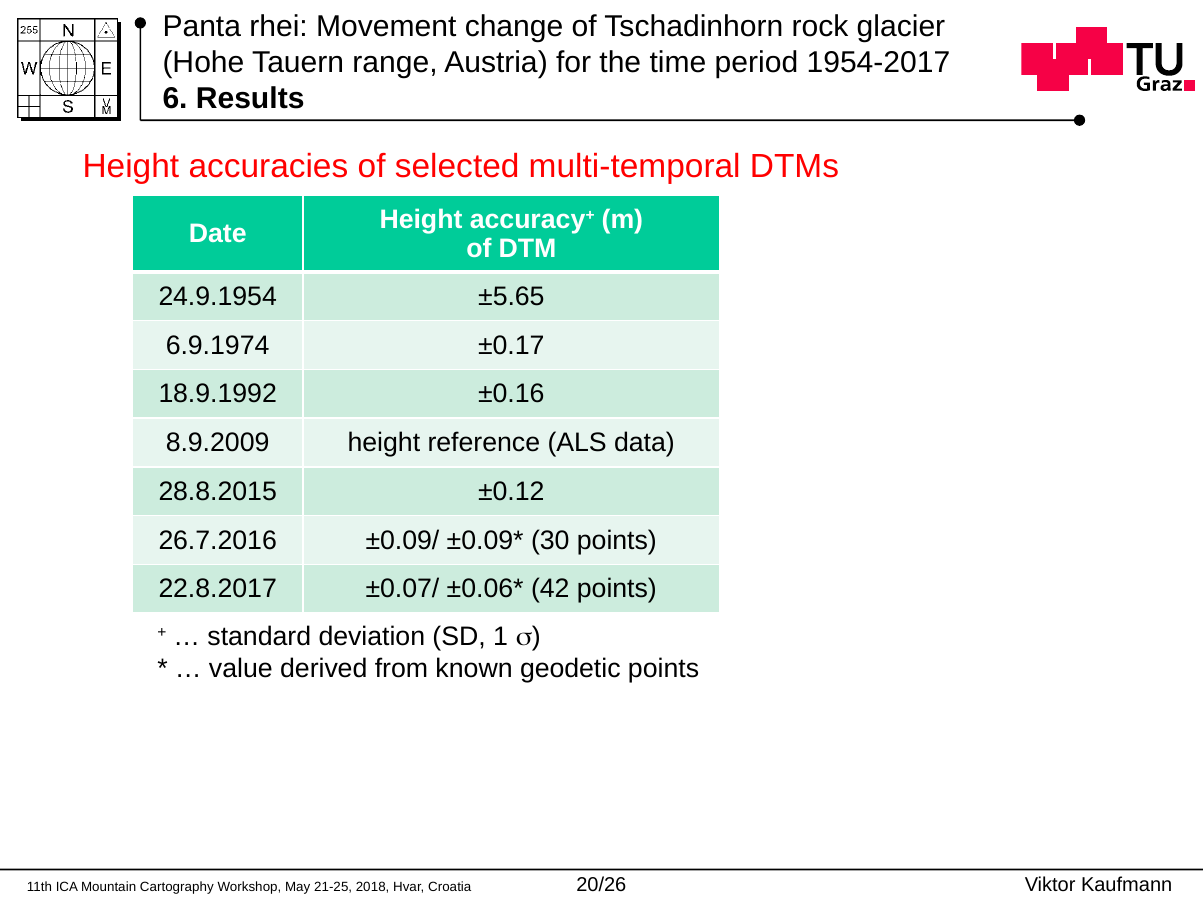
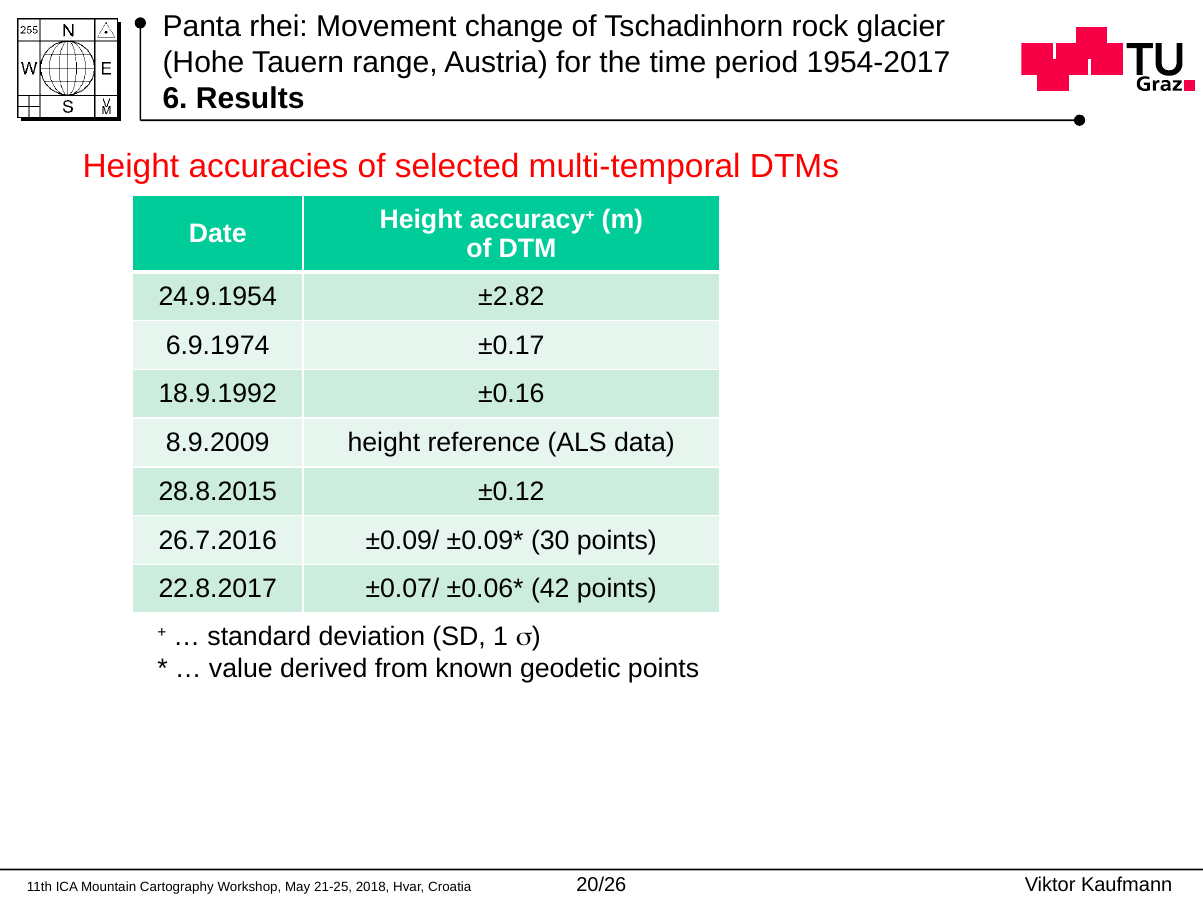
±5.65: ±5.65 -> ±2.82
